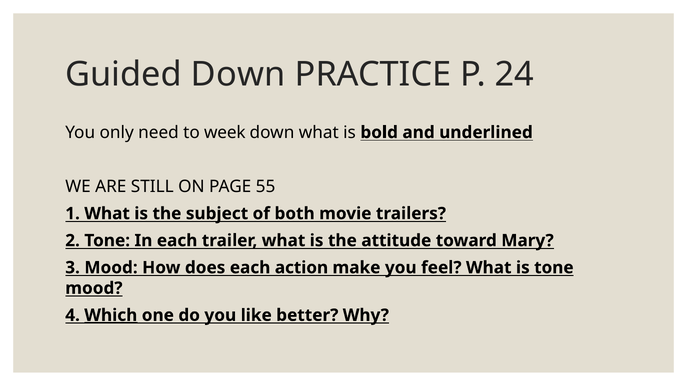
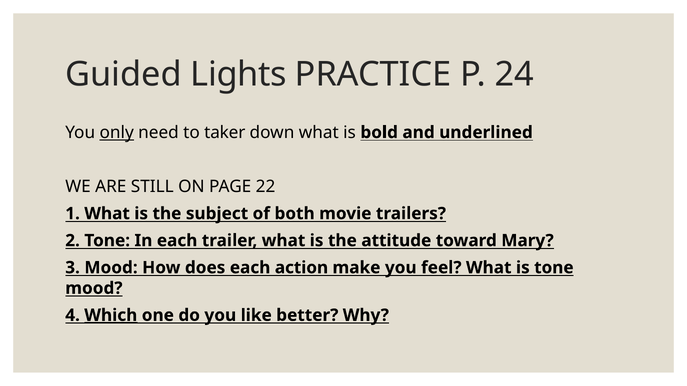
Guided Down: Down -> Lights
only underline: none -> present
week: week -> taker
55: 55 -> 22
